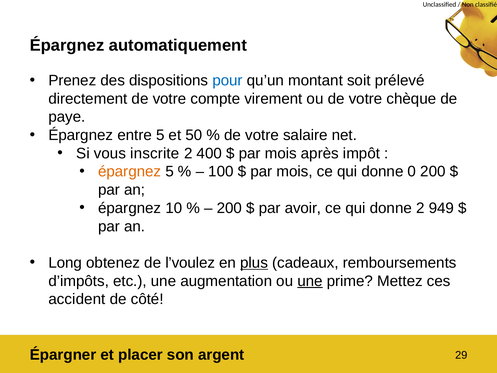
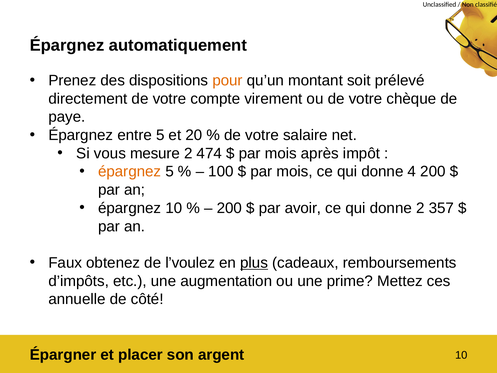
pour colour: blue -> orange
50: 50 -> 20
inscrite: inscrite -> mesure
400: 400 -> 474
0: 0 -> 4
949: 949 -> 357
Long: Long -> Faux
une at (310, 281) underline: present -> none
accident: accident -> annuelle
argent 29: 29 -> 10
